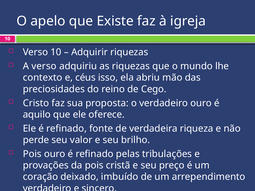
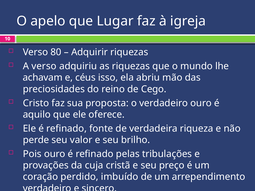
Existe: Existe -> Lugar
Verso 10: 10 -> 80
contexto: contexto -> achavam
da pois: pois -> cuja
deixado: deixado -> perdido
